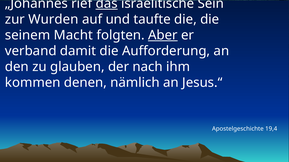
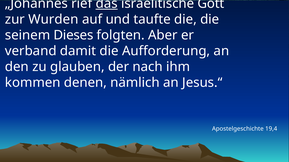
Sein: Sein -> Gott
Macht: Macht -> Dieses
Aber underline: present -> none
